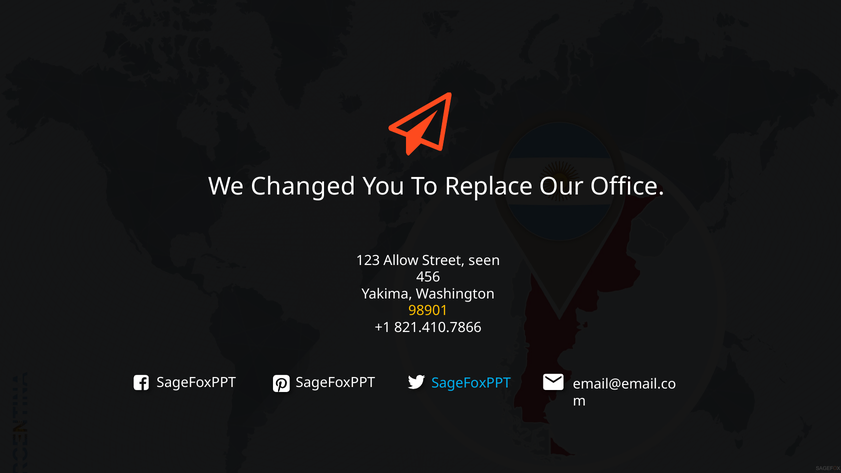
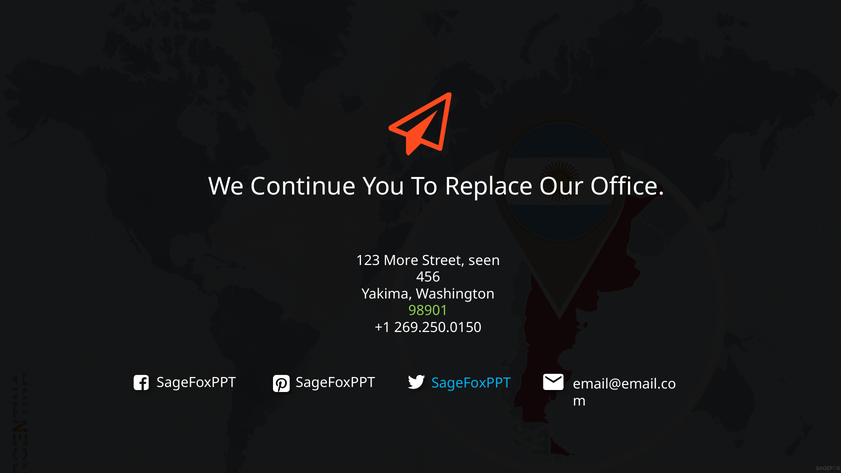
Changed: Changed -> Continue
Allow: Allow -> More
98901 colour: yellow -> light green
821.410.7866: 821.410.7866 -> 269.250.0150
